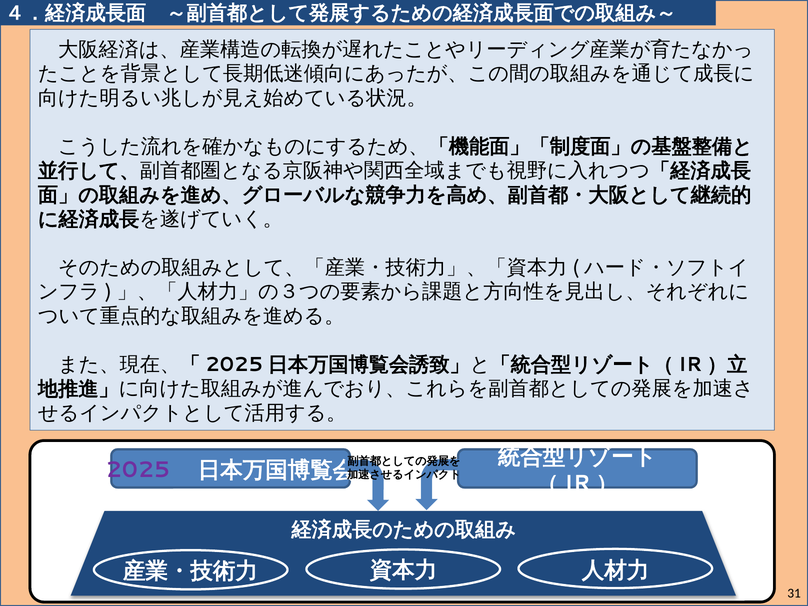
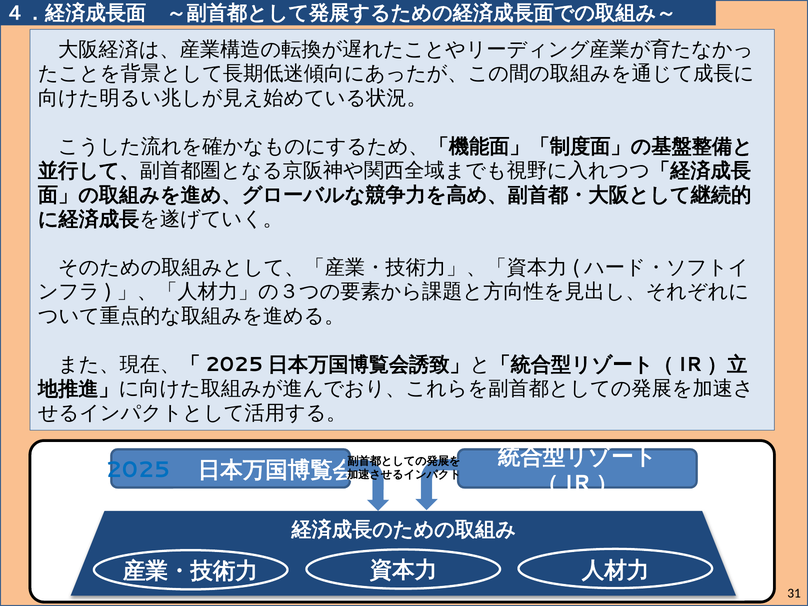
2025 colour: purple -> blue
